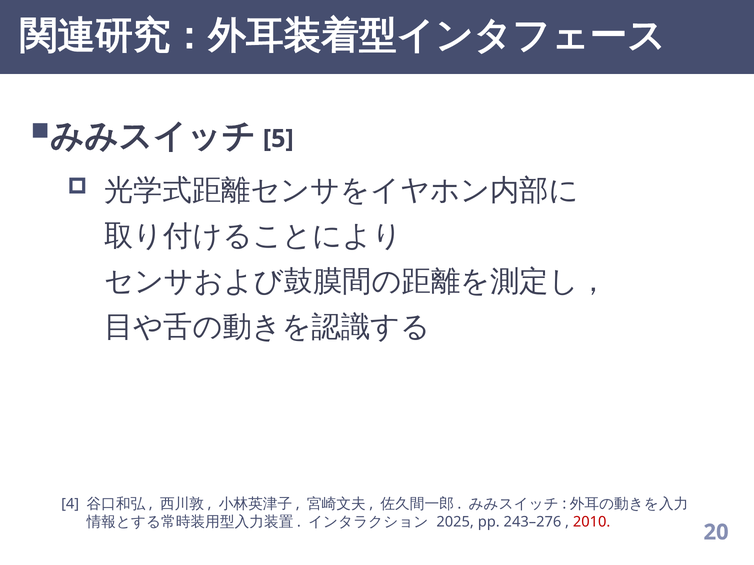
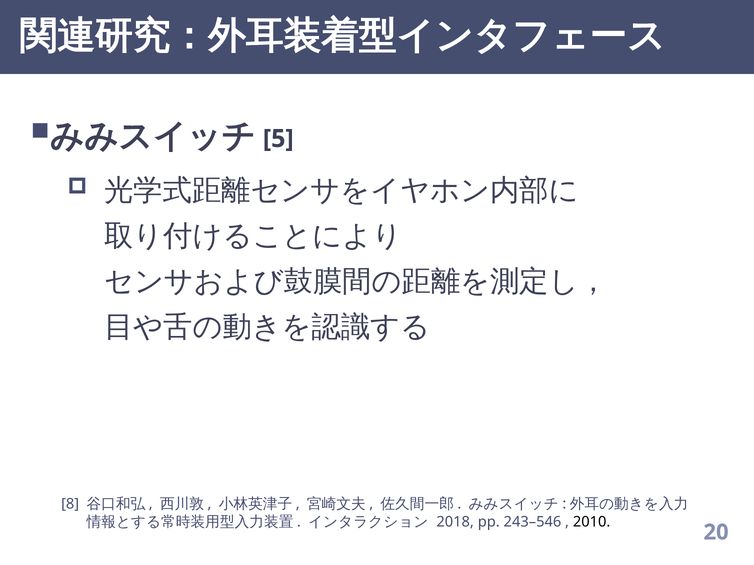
4: 4 -> 8
2025: 2025 -> 2018
243–276: 243–276 -> 243–546
2010 colour: red -> black
